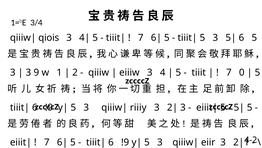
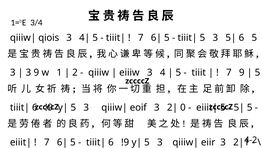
7 0: 0 -> 9
riiiy: riiiy -> eoif
3 at (183, 107): 3 -> 0
